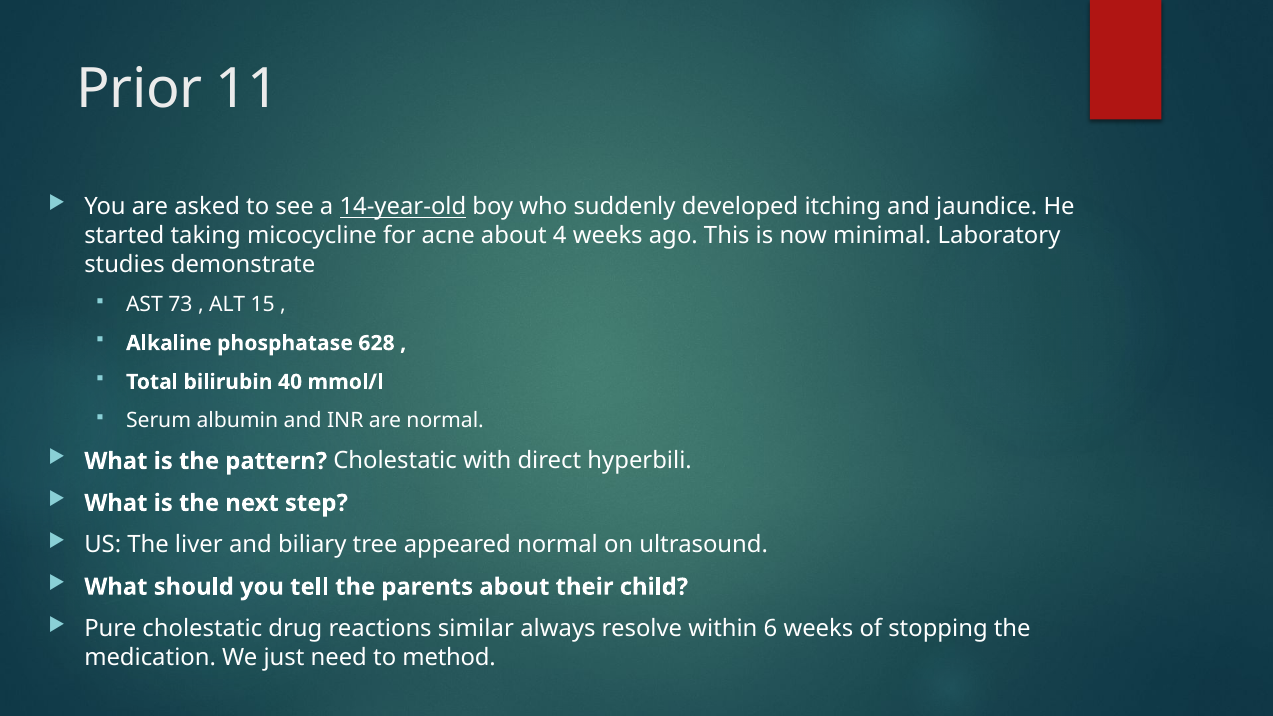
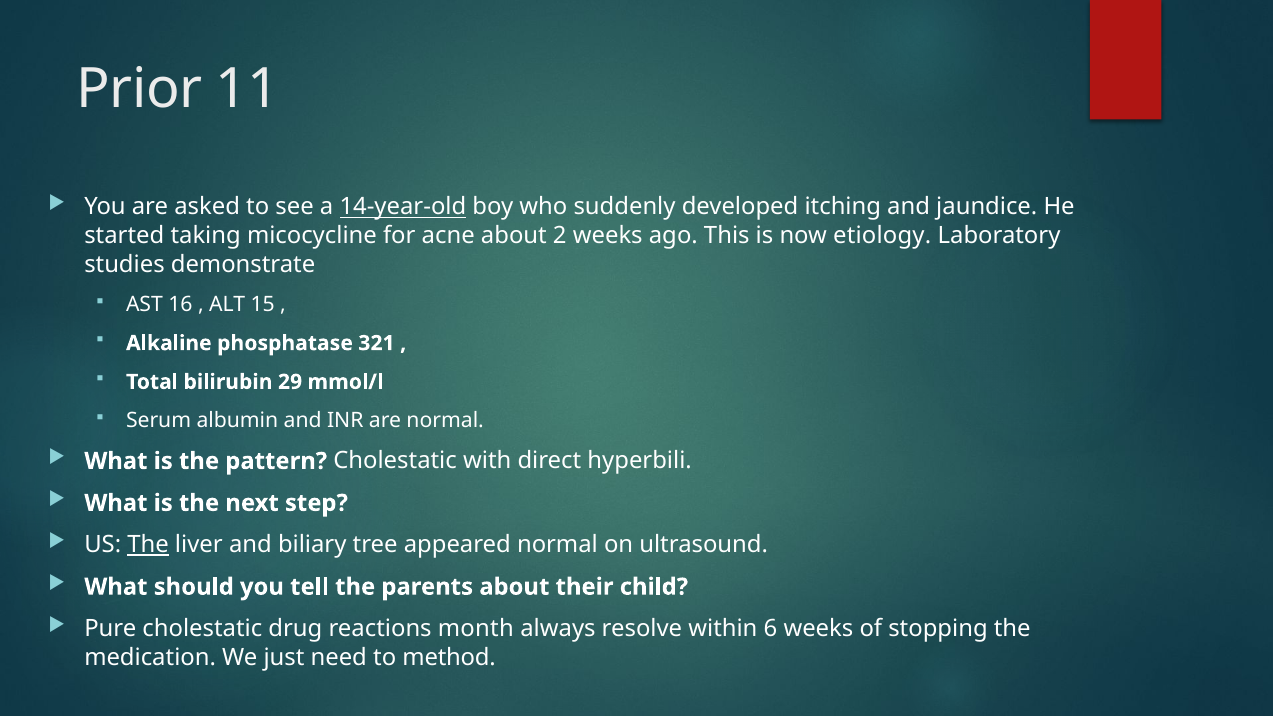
4: 4 -> 2
minimal: minimal -> etiology
73: 73 -> 16
628: 628 -> 321
40: 40 -> 29
The at (148, 545) underline: none -> present
similar: similar -> month
